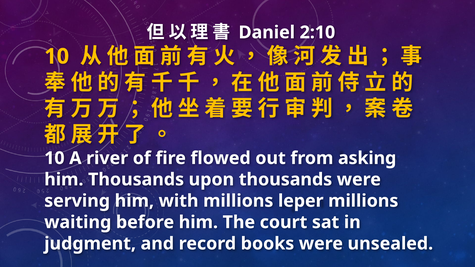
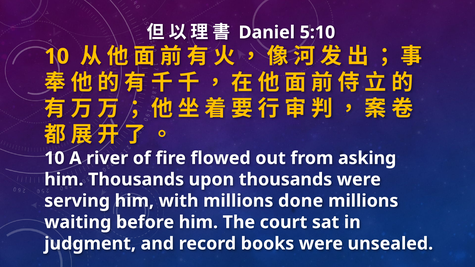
2:10: 2:10 -> 5:10
leper: leper -> done
